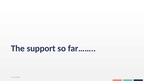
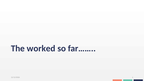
support: support -> worked
